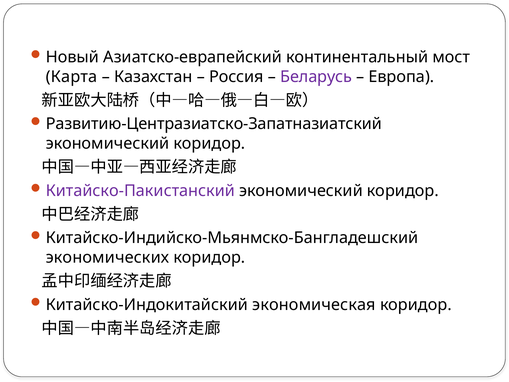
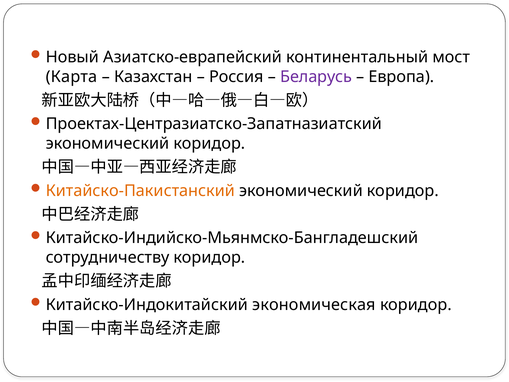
Развитию-Центразиатско-Запатназиатский: Развитию-Центразиатско-Запатназиатский -> Проектах-Центразиатско-Запатназиатский
Китайско-Пакистанский colour: purple -> orange
экономических: экономических -> сотрудничеству
